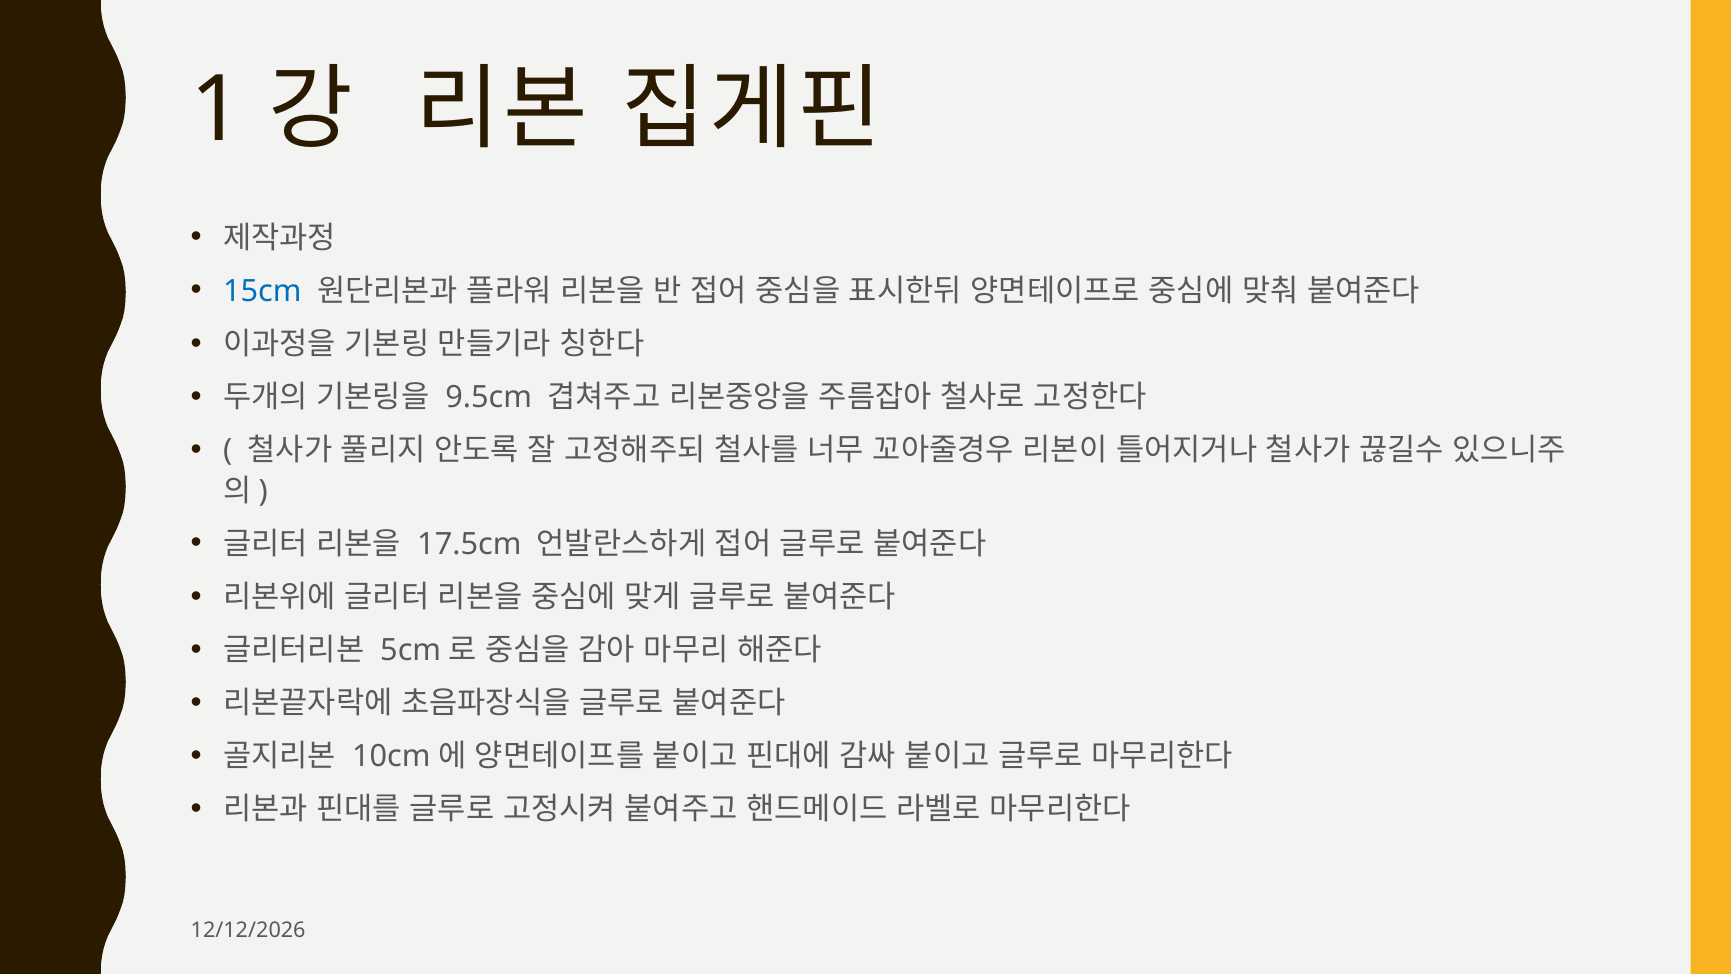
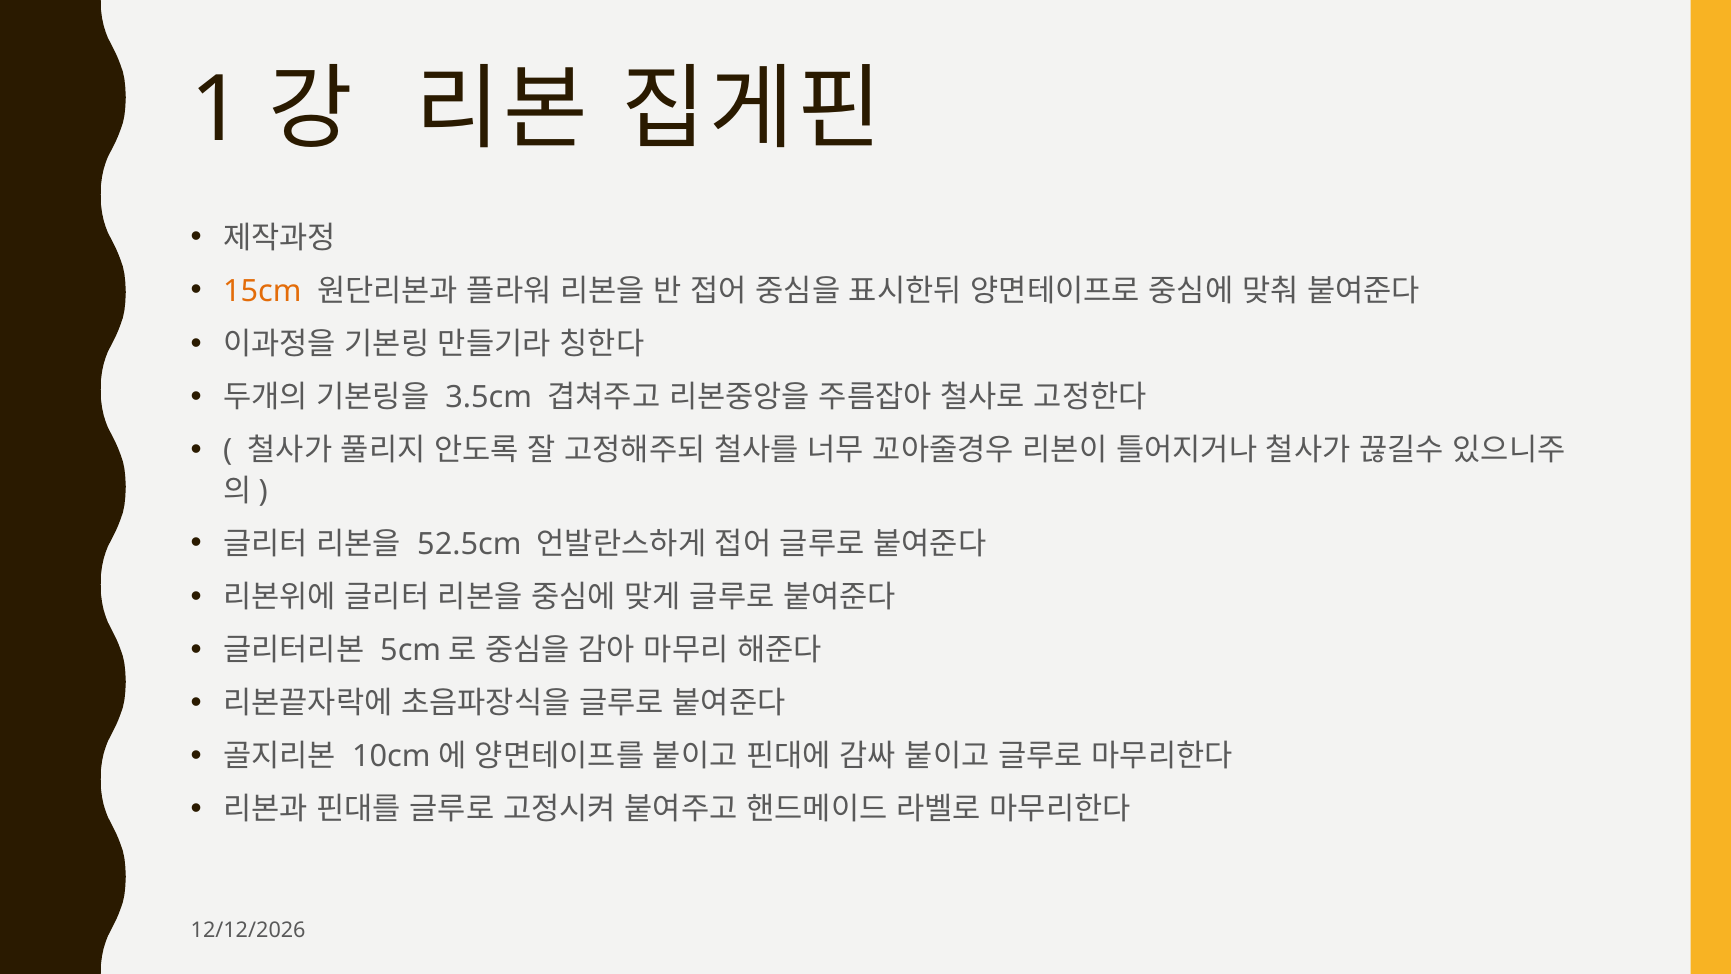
15cm colour: blue -> orange
9.5cm: 9.5cm -> 3.5cm
17.5cm: 17.5cm -> 52.5cm
